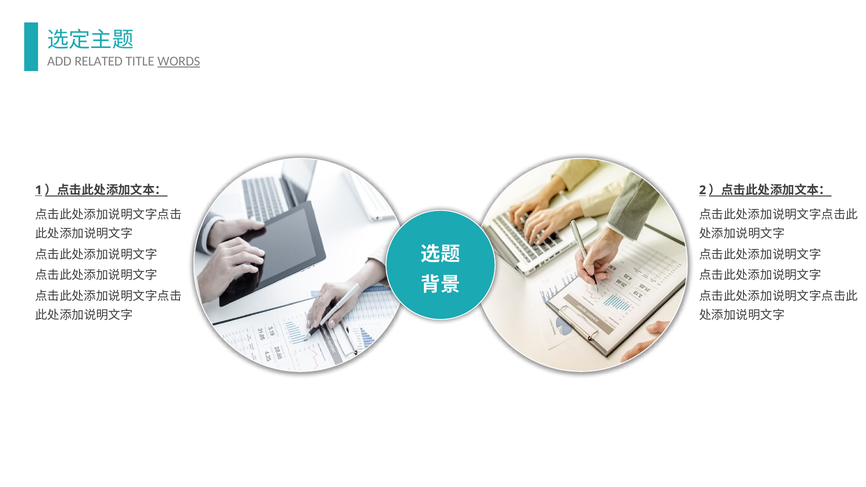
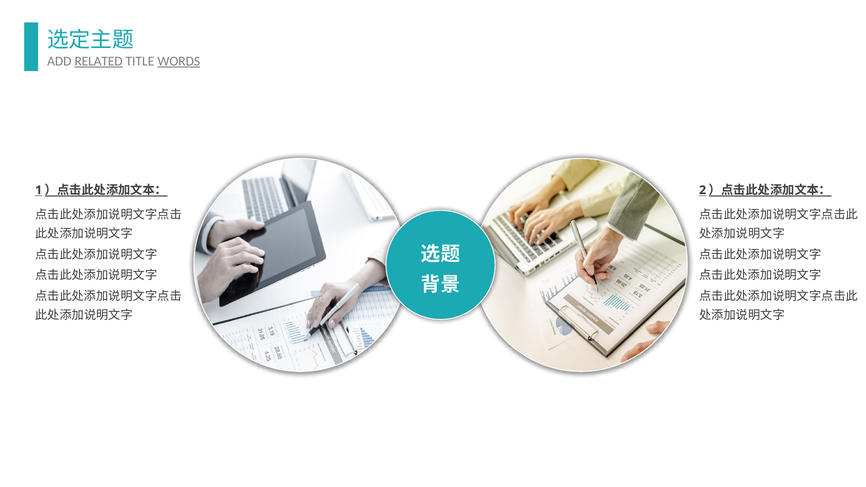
RELATED underline: none -> present
